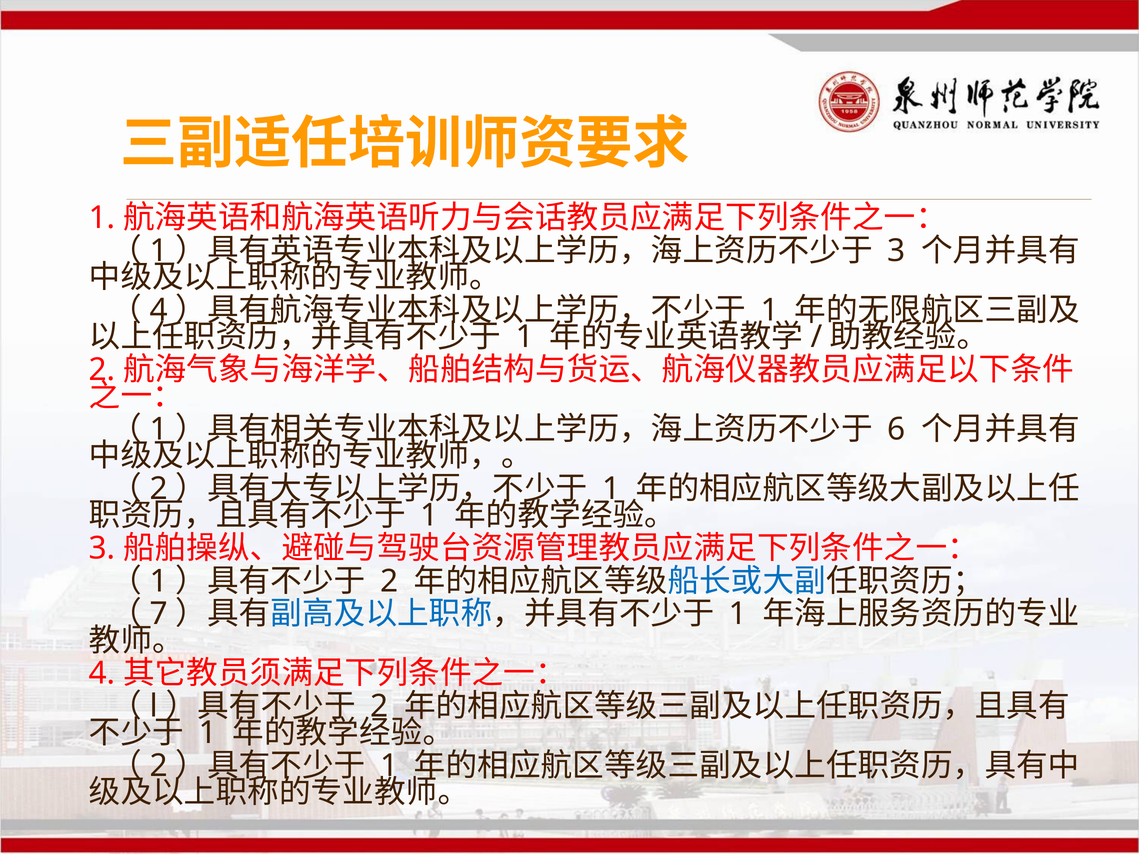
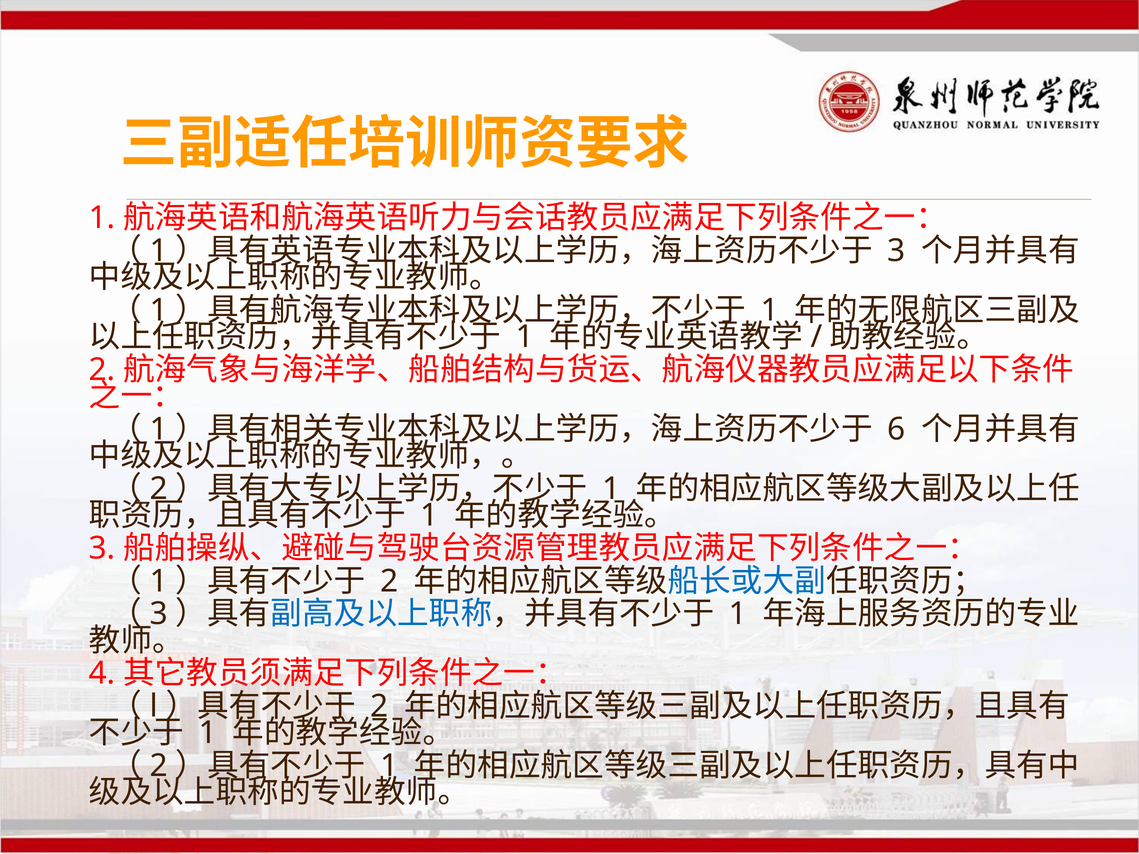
4 at (159, 310): 4 -> 1
7 at (159, 614): 7 -> 3
